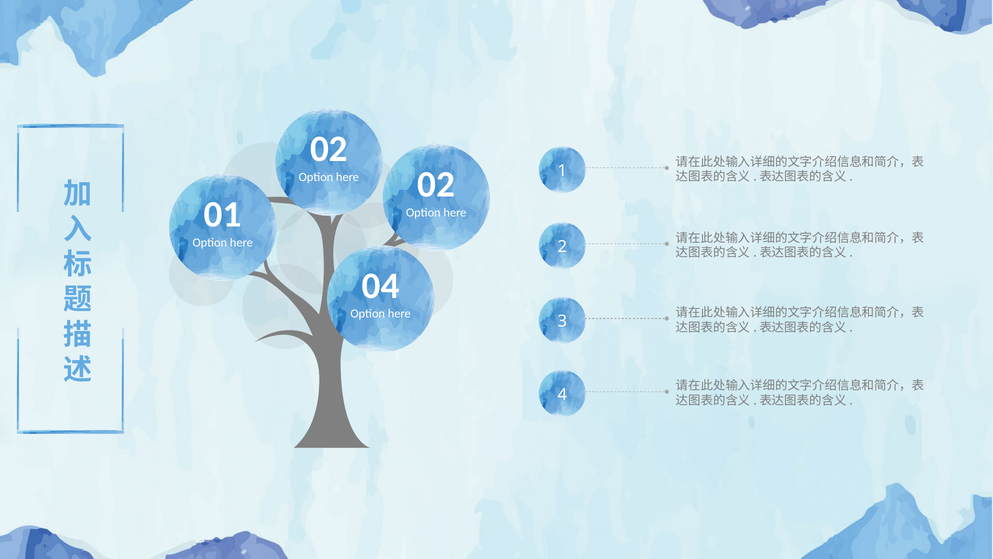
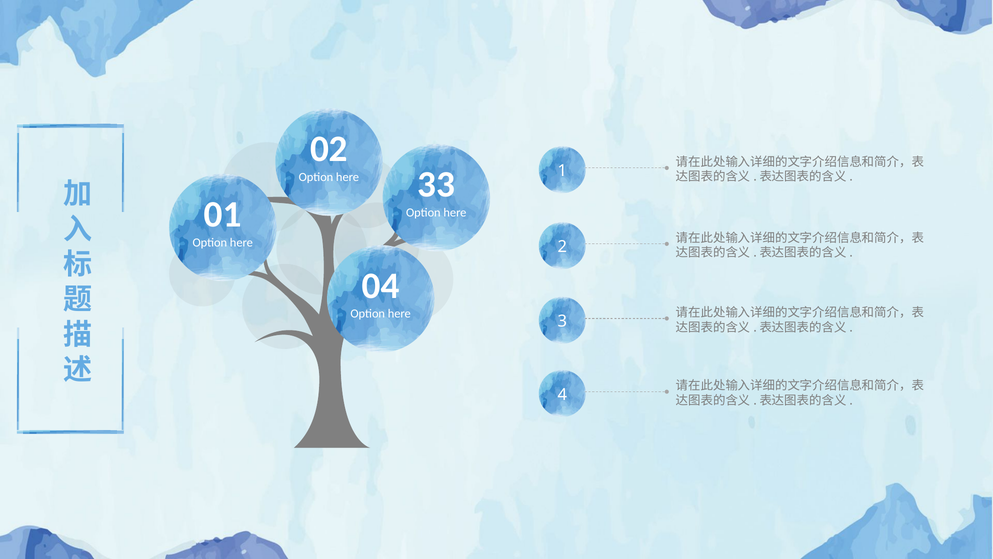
02 at (436, 185): 02 -> 33
